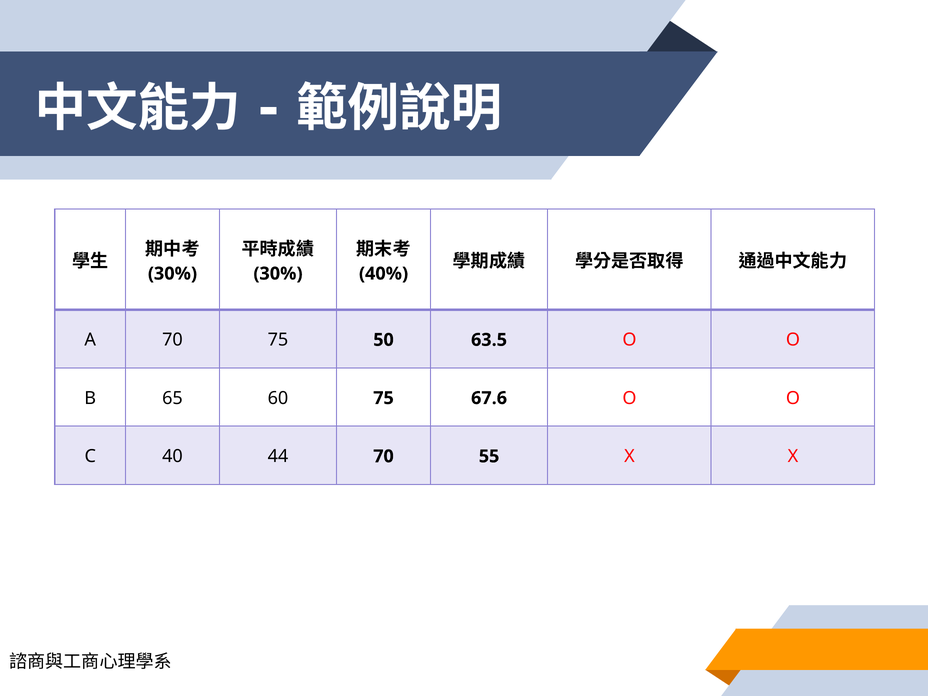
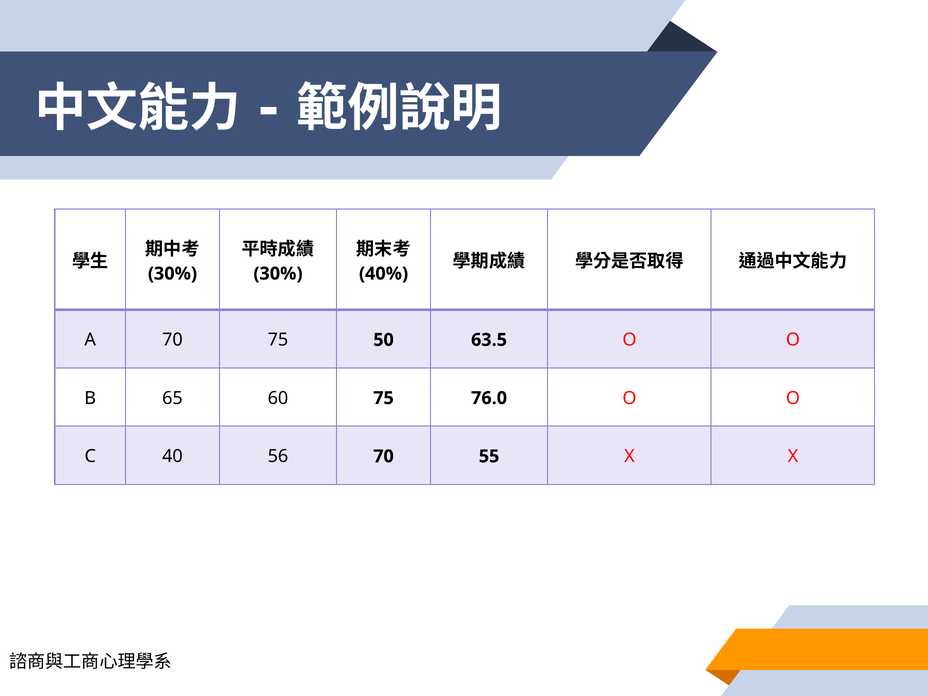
67.6: 67.6 -> 76.0
44: 44 -> 56
